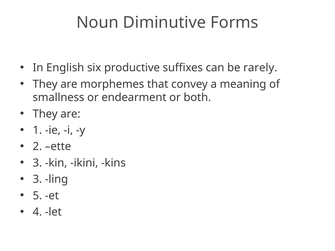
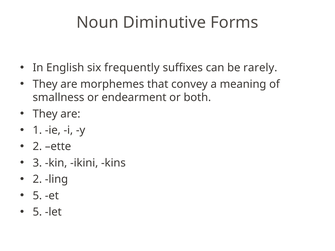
productive: productive -> frequently
3 at (37, 179): 3 -> 2
4 at (37, 212): 4 -> 5
